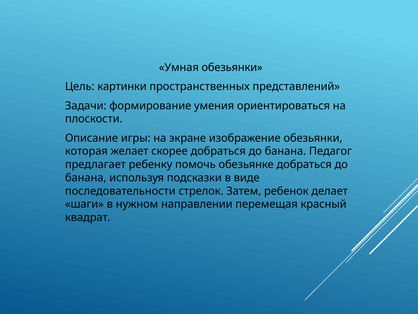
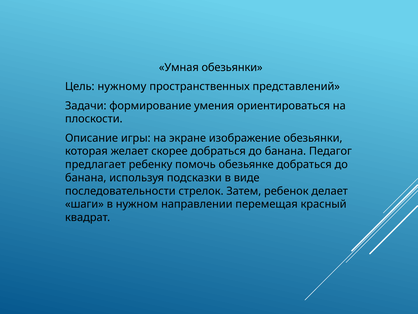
картинки: картинки -> нужному
